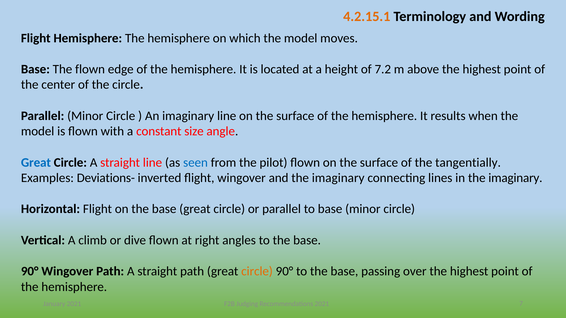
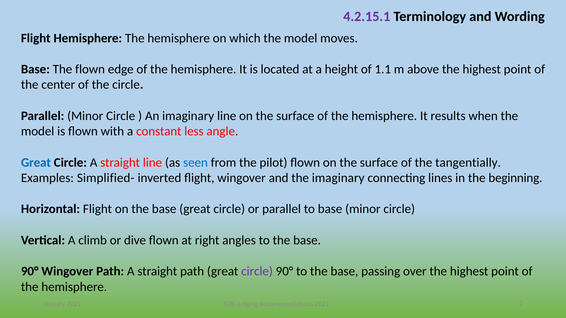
4.2.15.1 colour: orange -> purple
7.2: 7.2 -> 1.1
size: size -> less
Deviations-: Deviations- -> Simplified-
in the imaginary: imaginary -> beginning
circle at (257, 272) colour: orange -> purple
